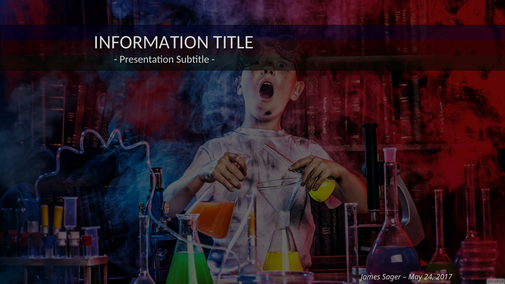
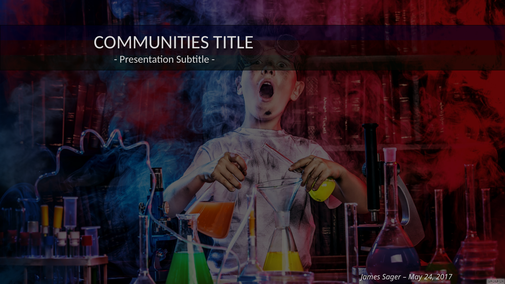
INFORMATION: INFORMATION -> COMMUNITIES
